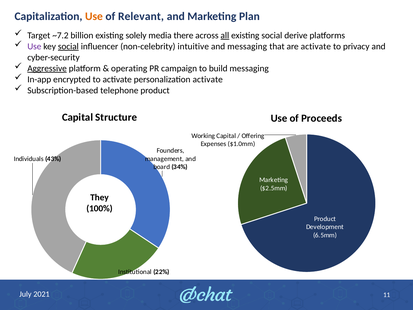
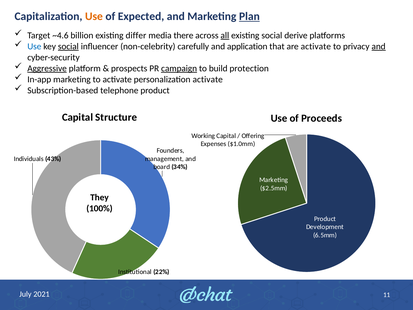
Relevant: Relevant -> Expected
Plan underline: none -> present
~7.2: ~7.2 -> ~4.6
solely: solely -> differ
Use at (34, 46) colour: purple -> blue
intuitive: intuitive -> carefully
and messaging: messaging -> application
and at (379, 46) underline: none -> present
operating: operating -> prospects
campaign underline: none -> present
build messaging: messaging -> protection
In-app encrypted: encrypted -> marketing
